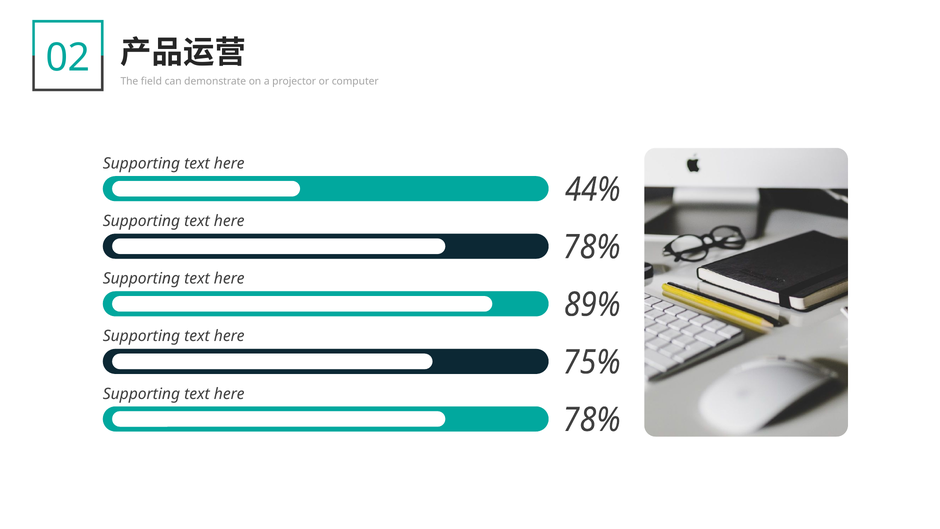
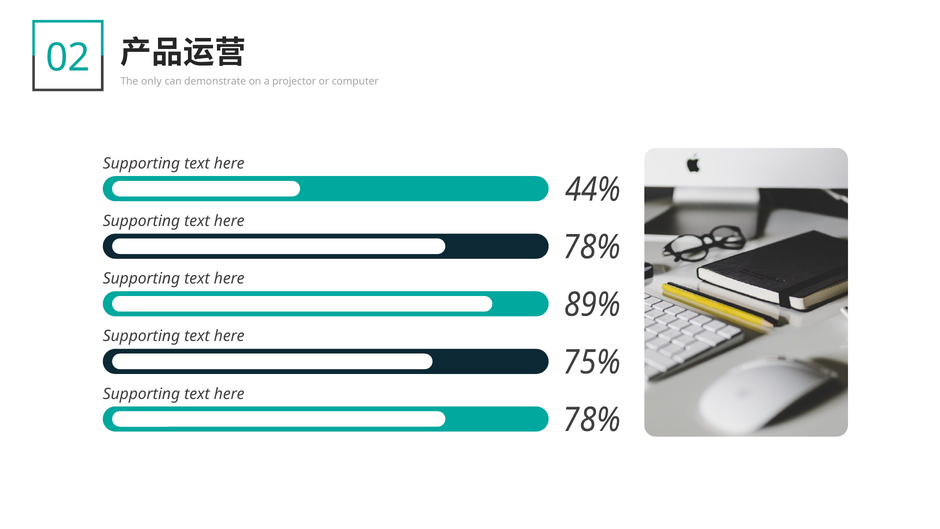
field: field -> only
